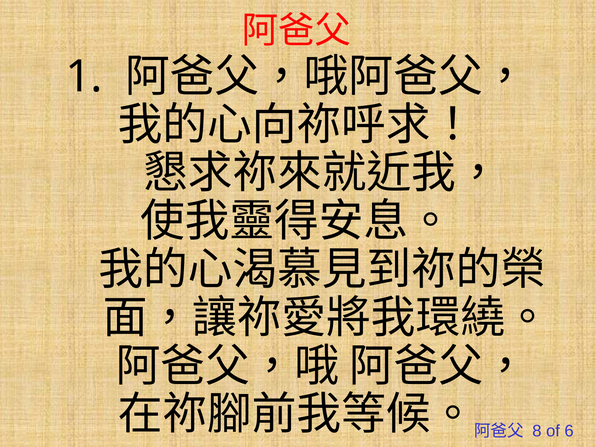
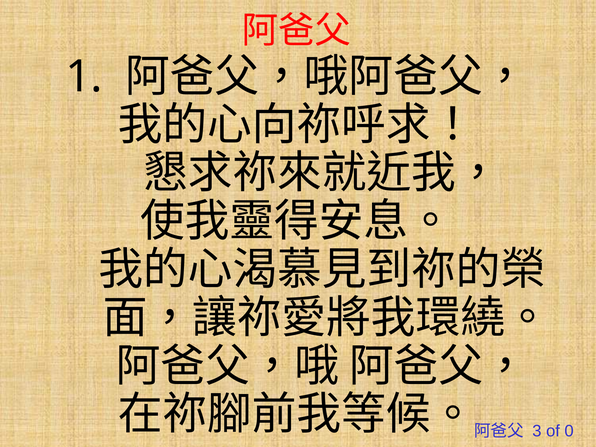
8: 8 -> 3
6: 6 -> 0
